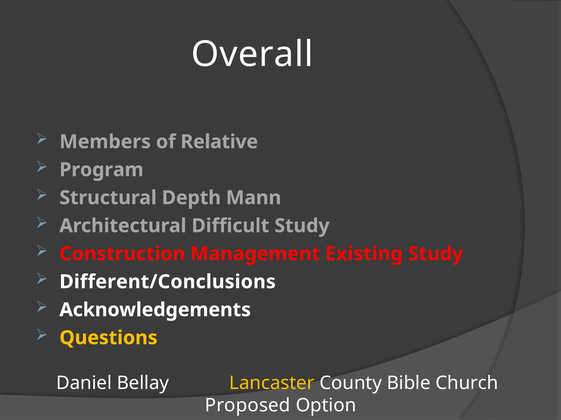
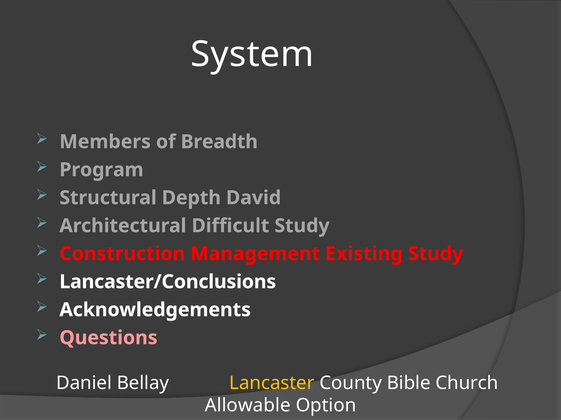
Overall: Overall -> System
Relative: Relative -> Breadth
Mann: Mann -> David
Different/Conclusions: Different/Conclusions -> Lancaster/Conclusions
Questions colour: yellow -> pink
Proposed: Proposed -> Allowable
